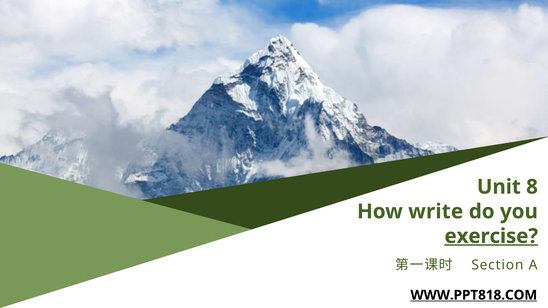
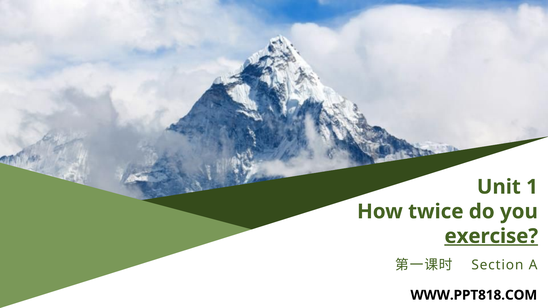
8: 8 -> 1
write: write -> twice
WWW.PPT818.COM underline: present -> none
